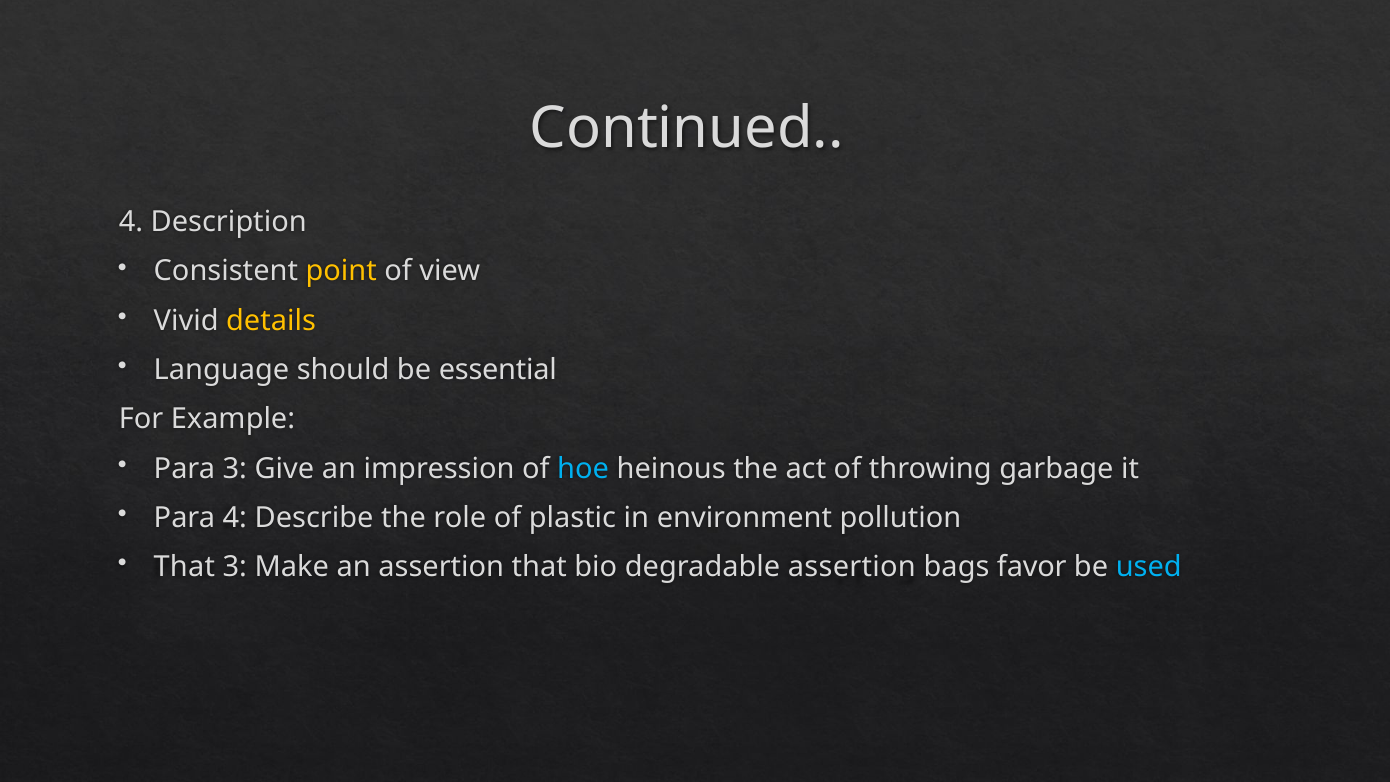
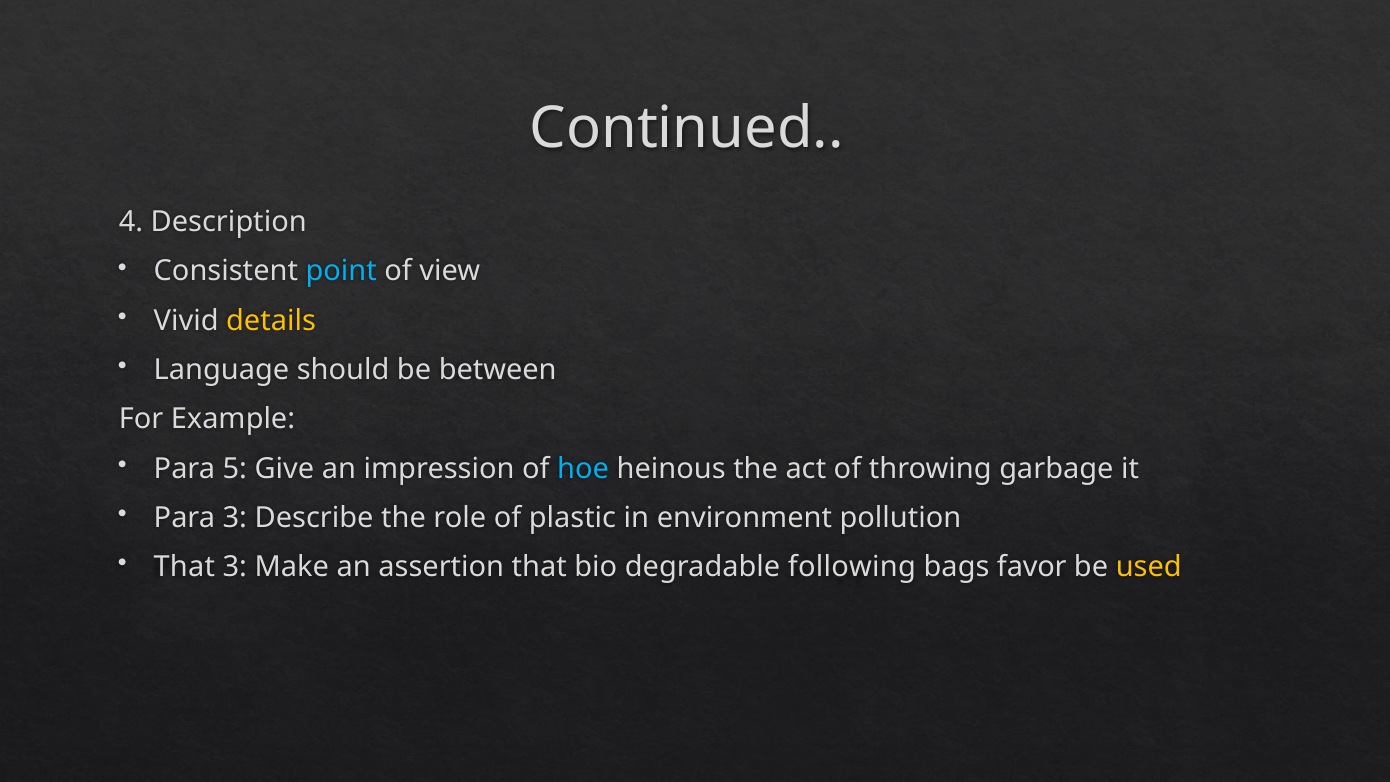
point colour: yellow -> light blue
essential: essential -> between
Para 3: 3 -> 5
Para 4: 4 -> 3
degradable assertion: assertion -> following
used colour: light blue -> yellow
